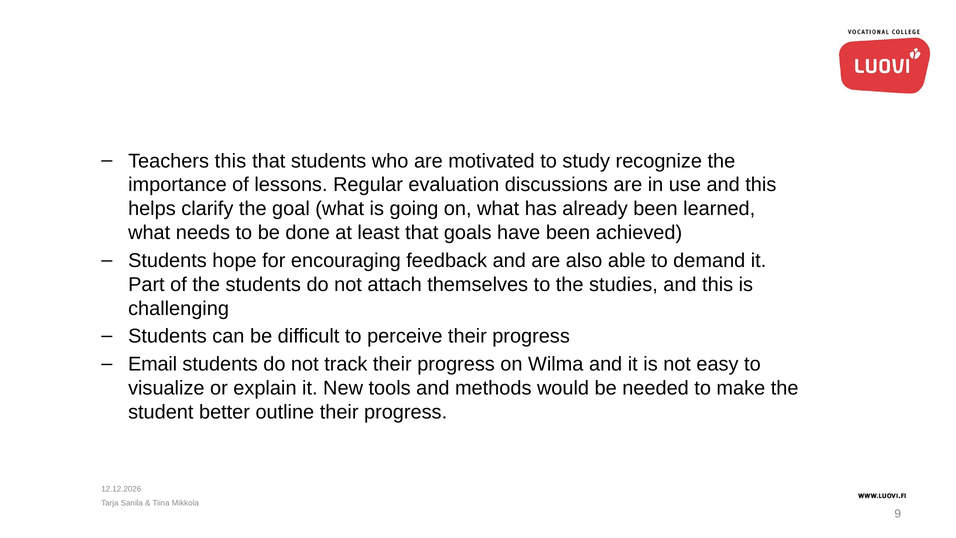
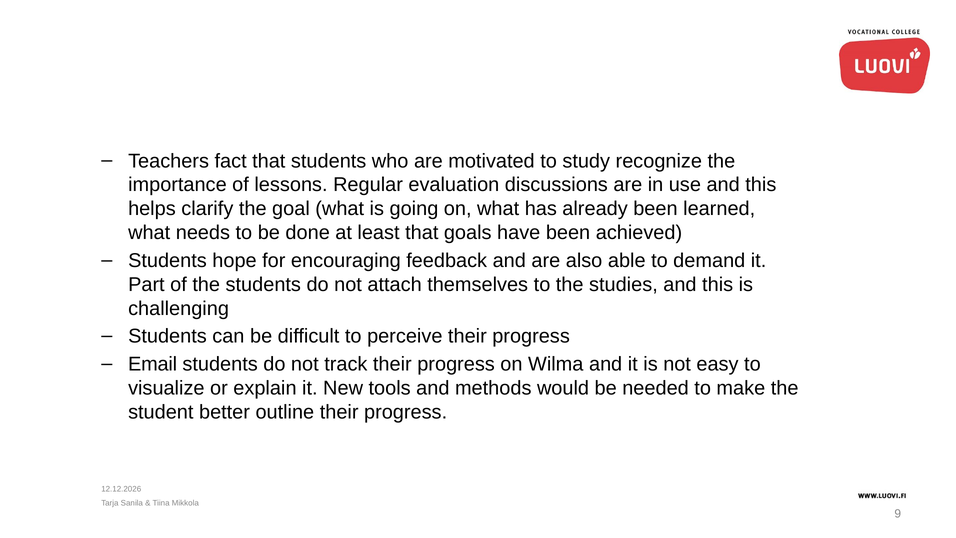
Teachers this: this -> fact
